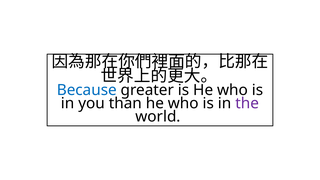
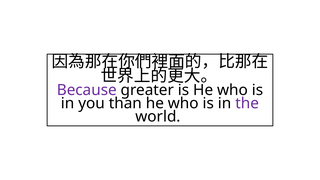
Because colour: blue -> purple
